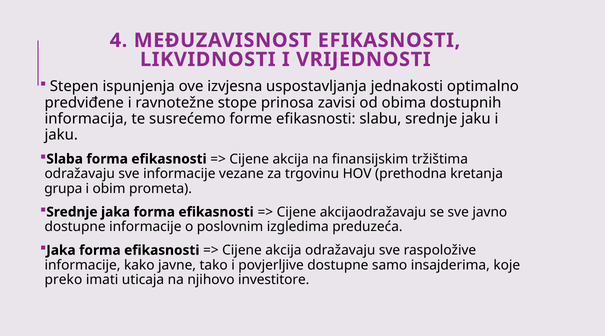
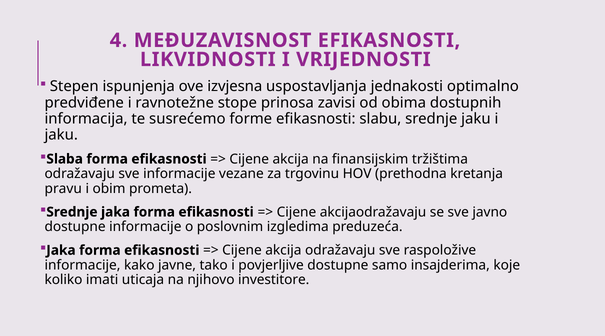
grupa: grupa -> pravu
preko: preko -> koliko
